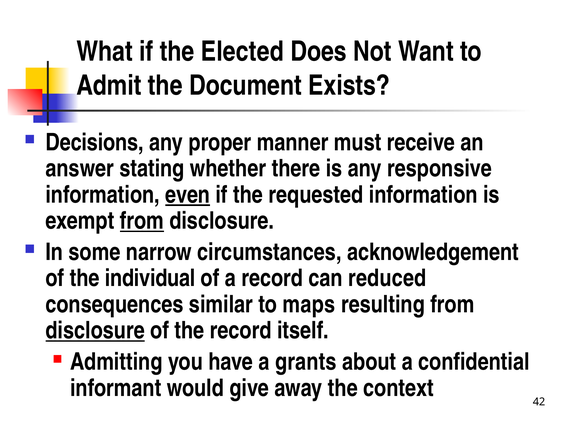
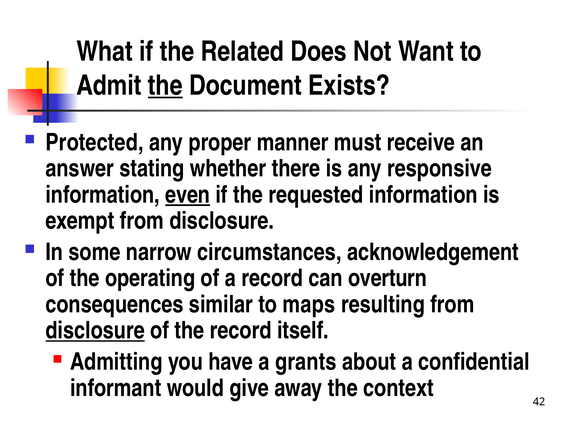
Elected: Elected -> Related
the at (165, 85) underline: none -> present
Decisions: Decisions -> Protected
from at (142, 221) underline: present -> none
individual: individual -> operating
reduced: reduced -> overturn
